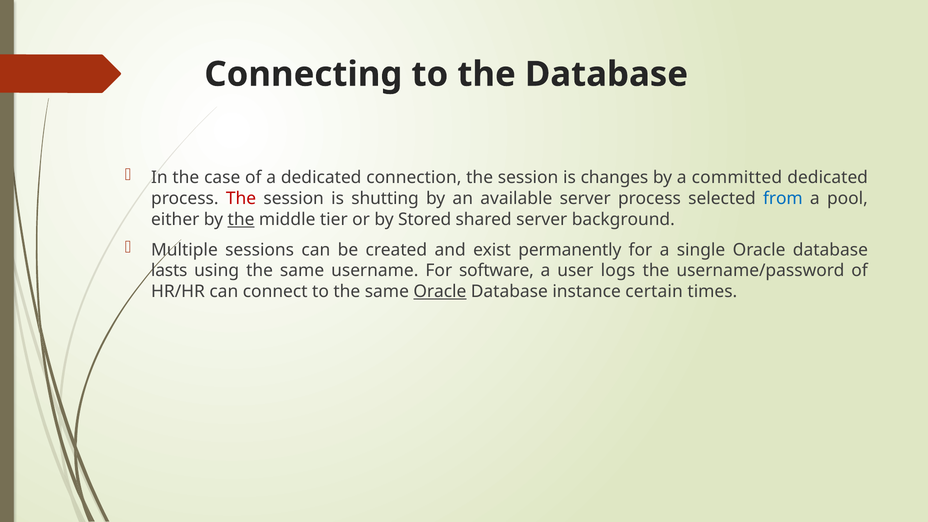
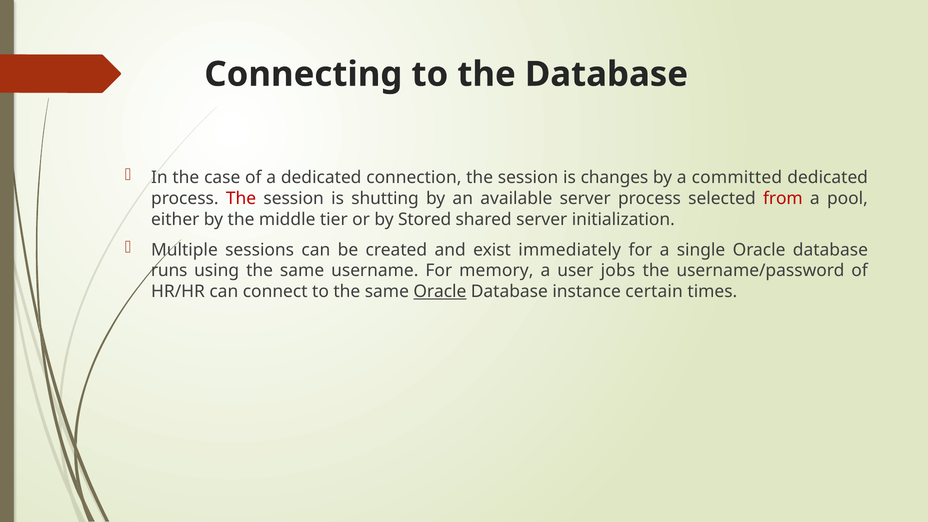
from colour: blue -> red
the at (241, 219) underline: present -> none
background: background -> initialization
permanently: permanently -> immediately
lasts: lasts -> runs
software: software -> memory
logs: logs -> jobs
